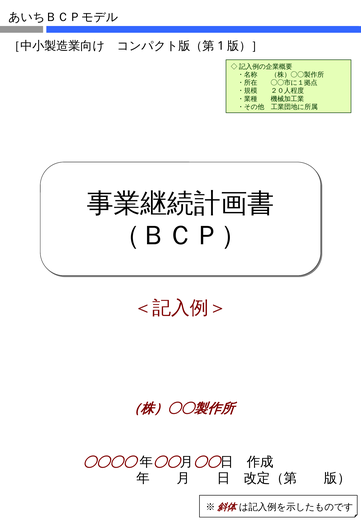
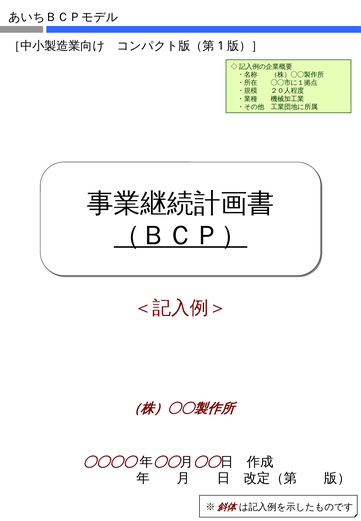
（ＢＣＰ） underline: none -> present
